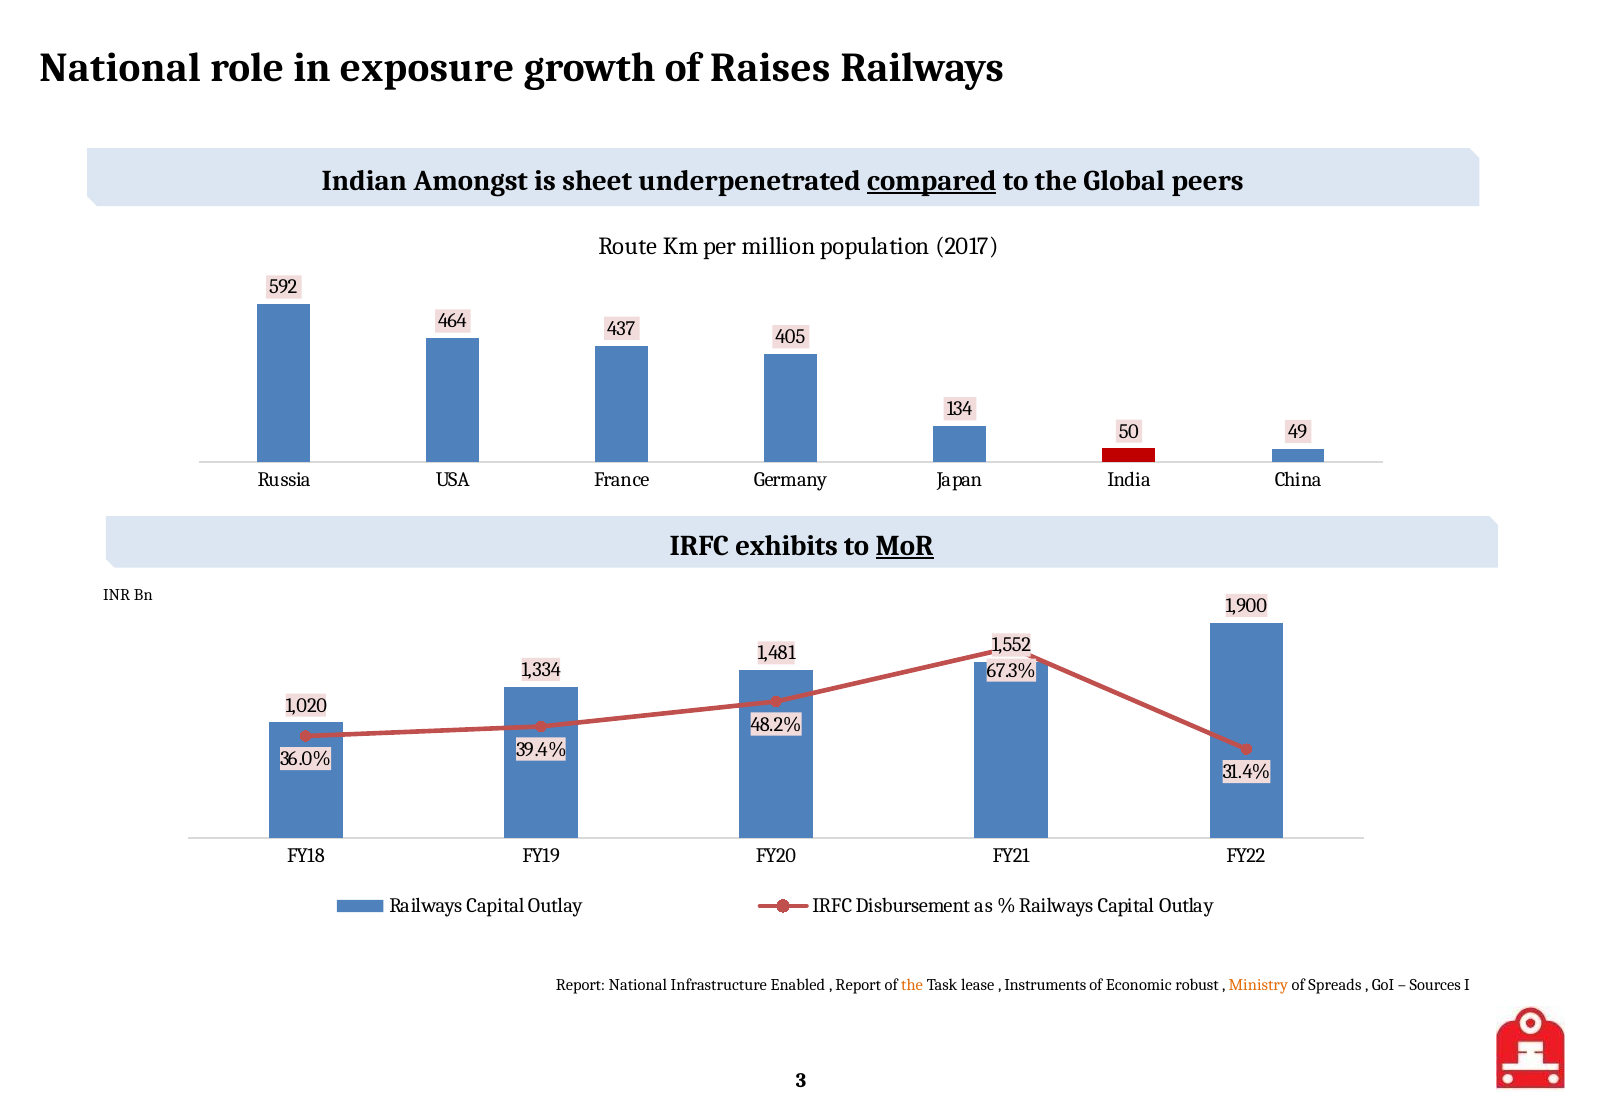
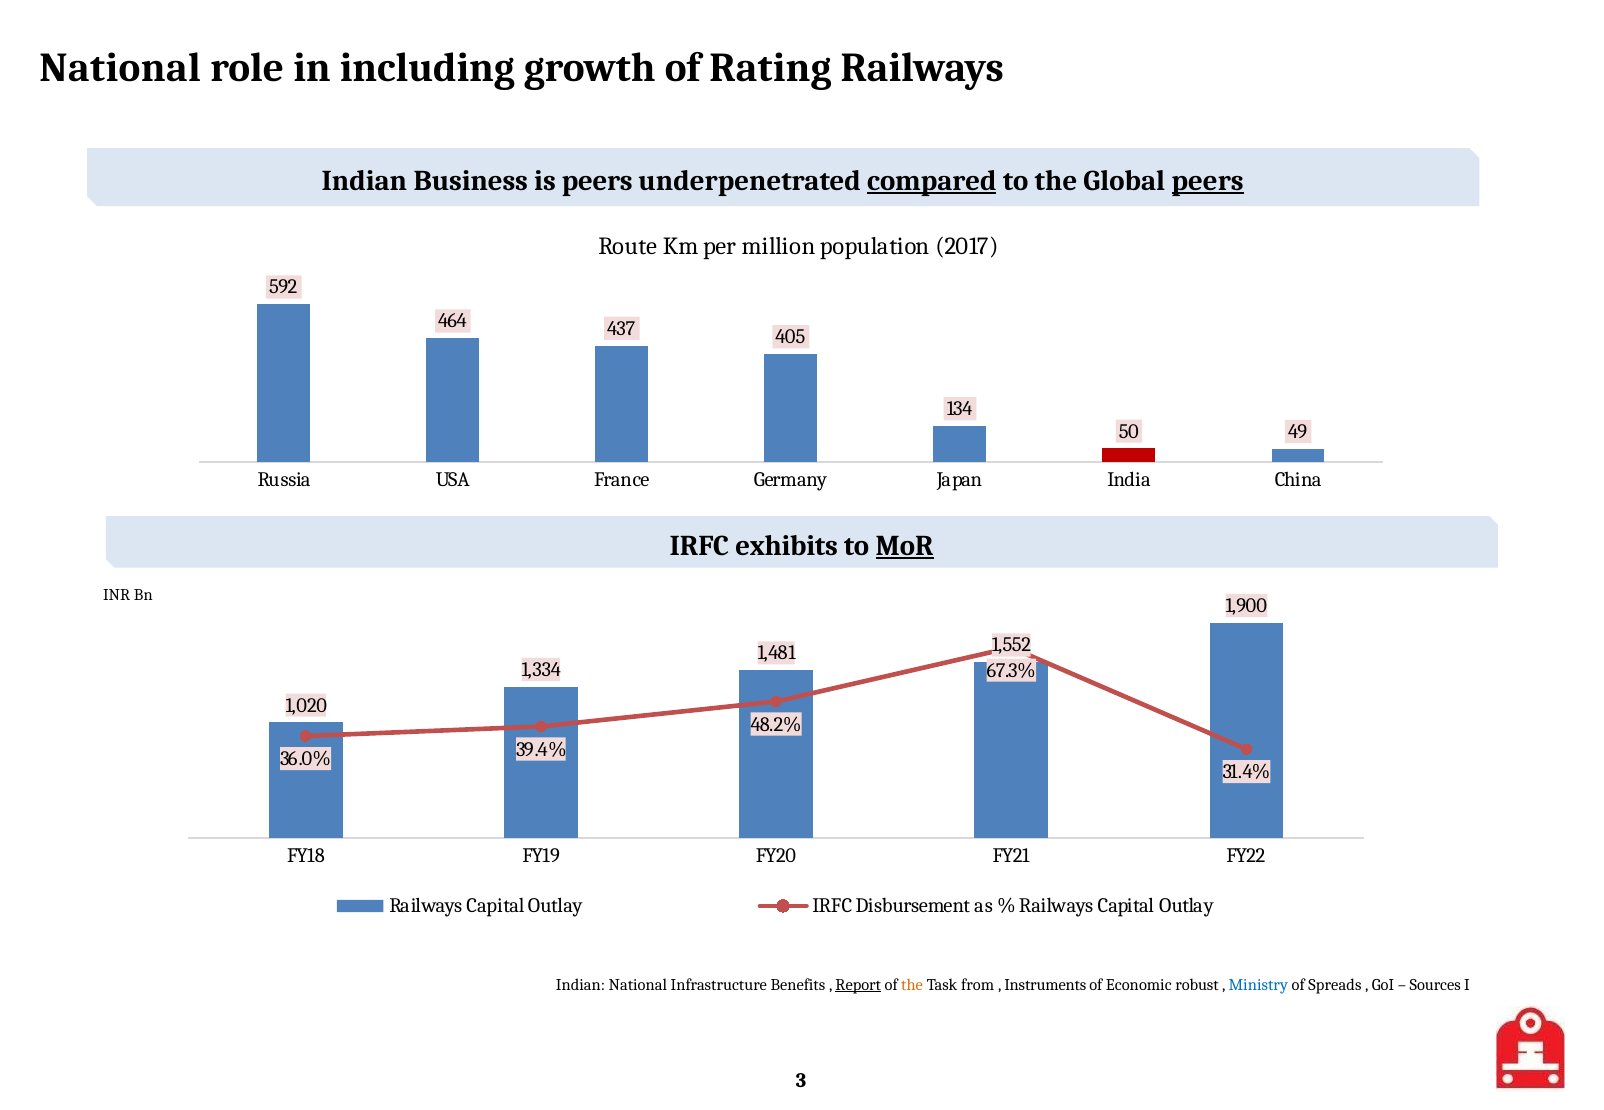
exposure: exposure -> including
Raises: Raises -> Rating
Amongst: Amongst -> Business
is sheet: sheet -> peers
peers at (1208, 181) underline: none -> present
Report at (581, 985): Report -> Indian
Enabled: Enabled -> Benefits
Report at (858, 985) underline: none -> present
lease: lease -> from
Ministry colour: orange -> blue
